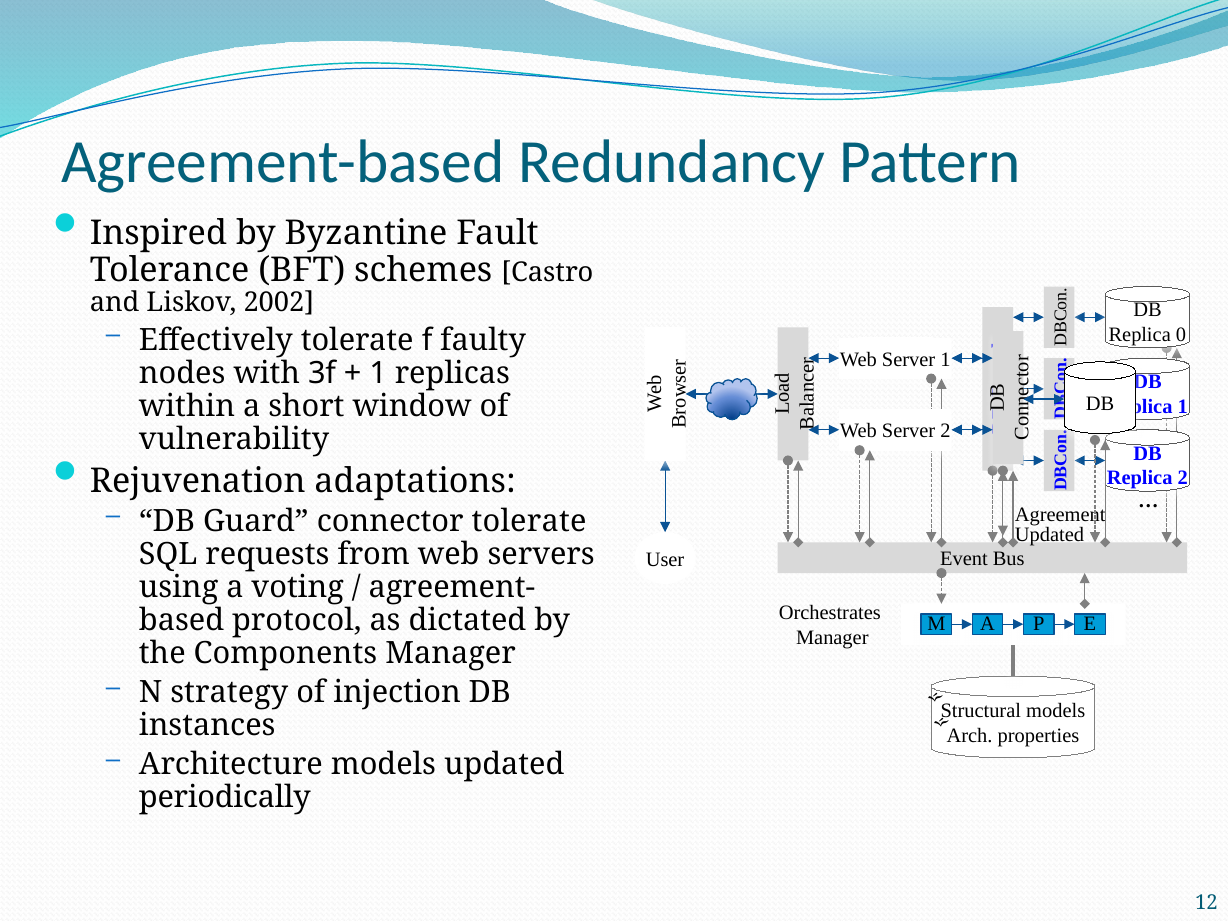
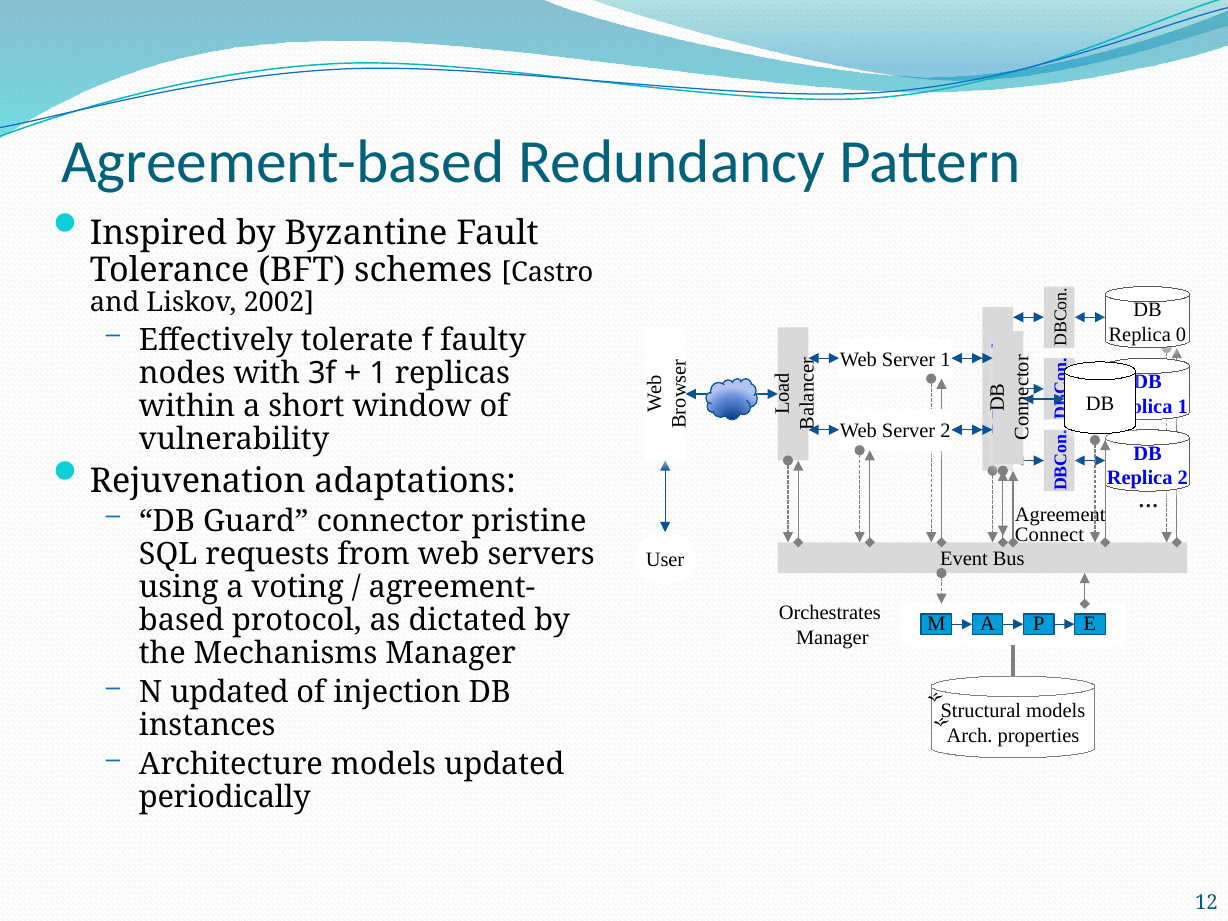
connector tolerate: tolerate -> pristine
Updated at (1049, 534): Updated -> Connect
Components: Components -> Mechanisms
N strategy: strategy -> updated
